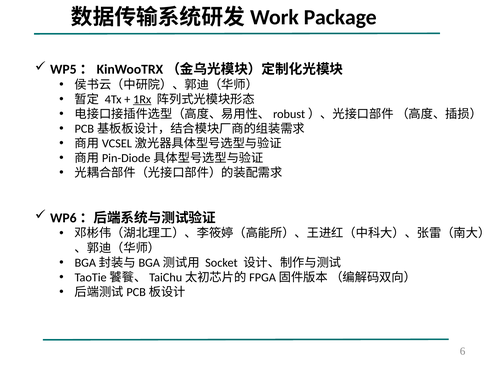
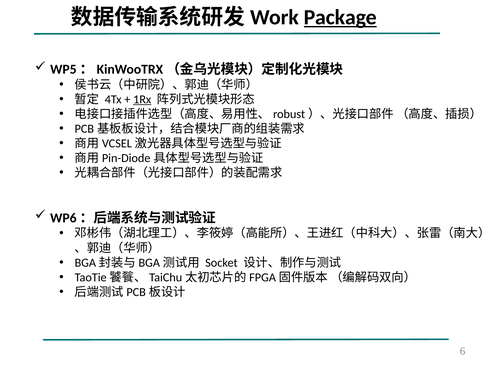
Package underline: none -> present
